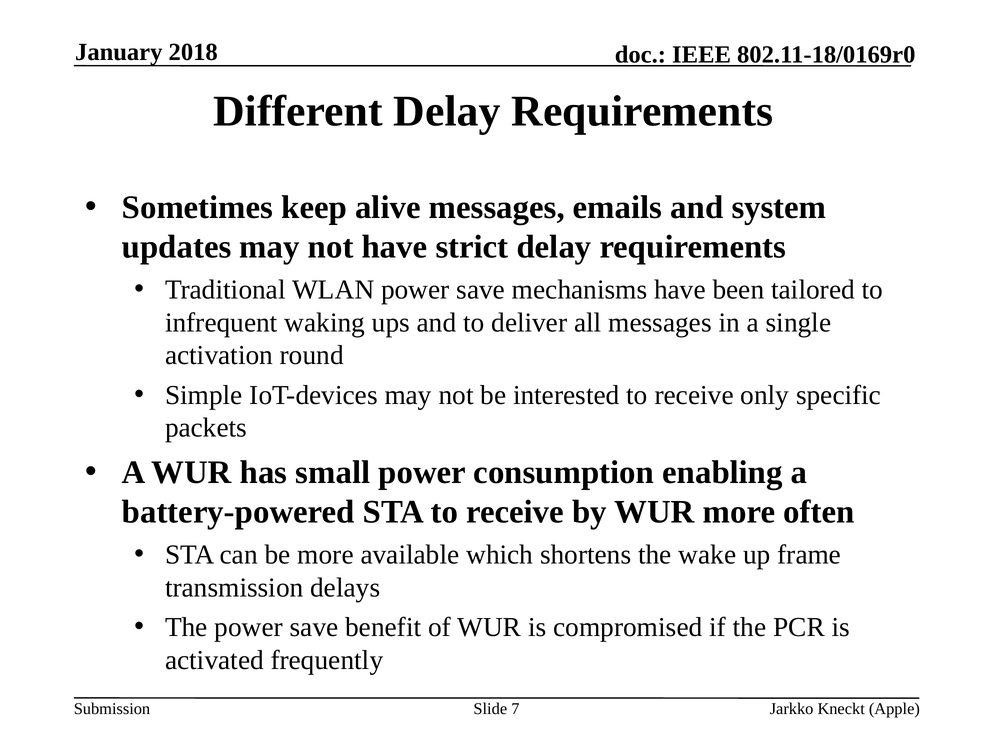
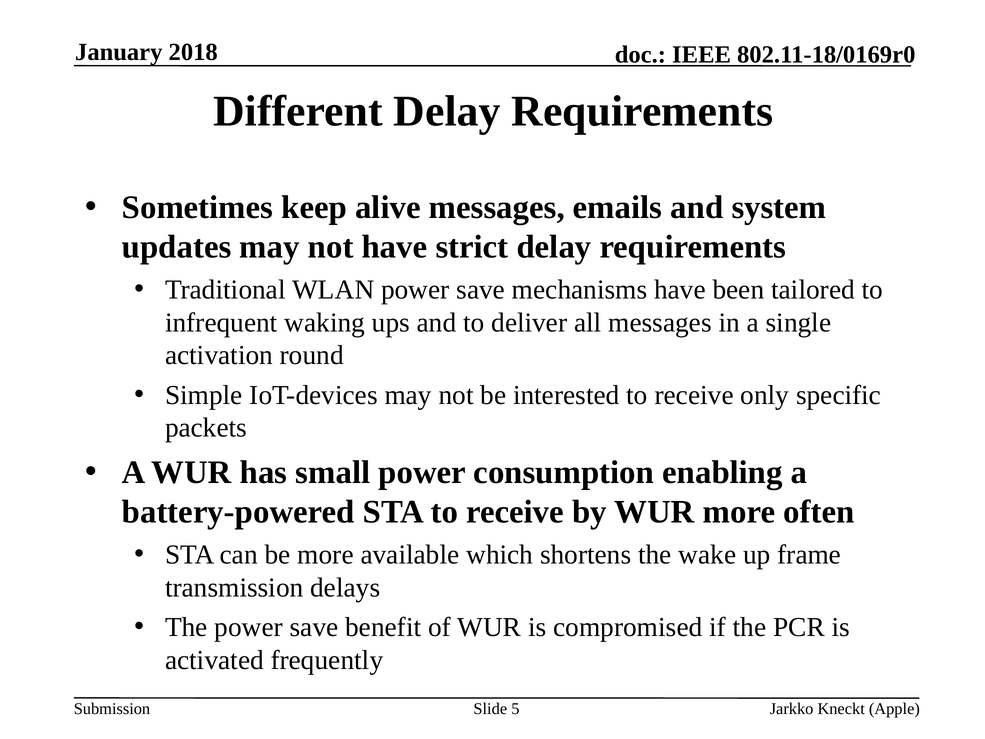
7: 7 -> 5
